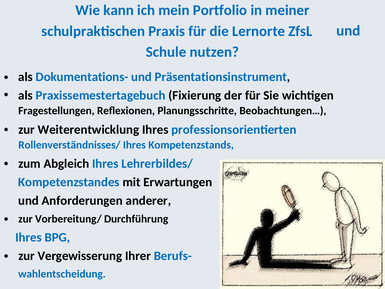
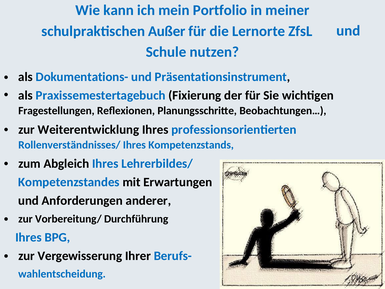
Praxis: Praxis -> Außer
